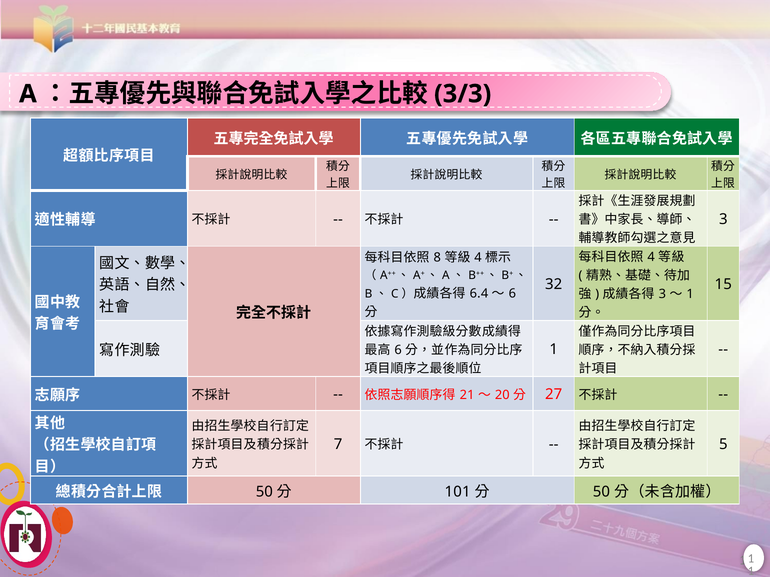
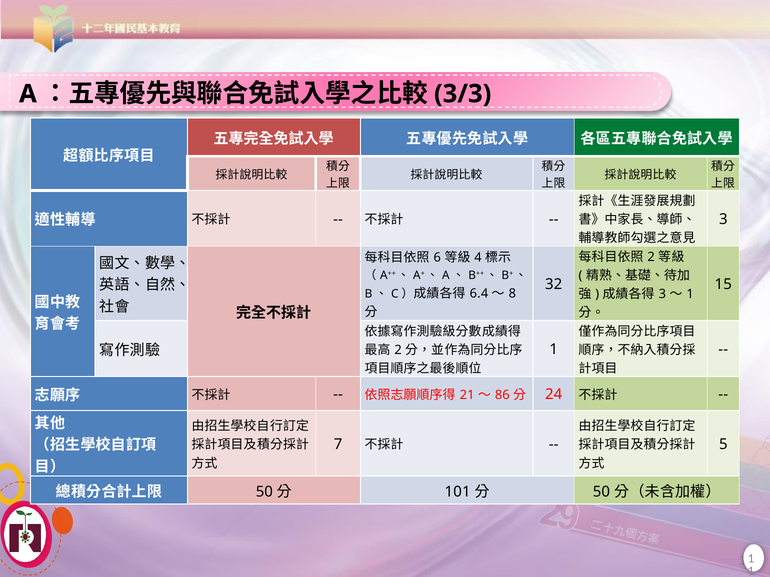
4 at (651, 257): 4 -> 2
8: 8 -> 6
6 at (512, 294): 6 -> 8
6 at (398, 350): 6 -> 2
20: 20 -> 86
27: 27 -> 24
